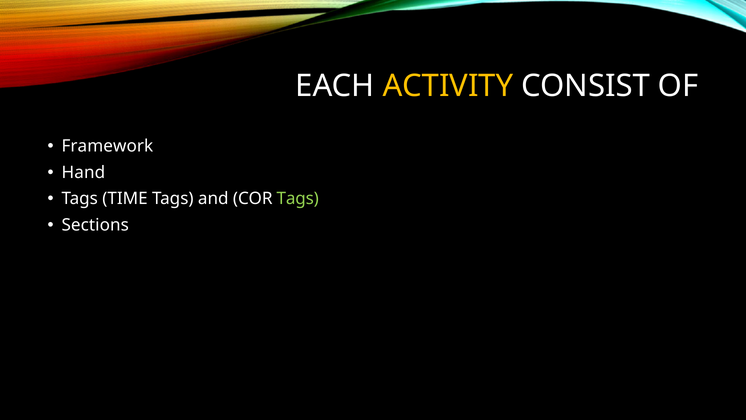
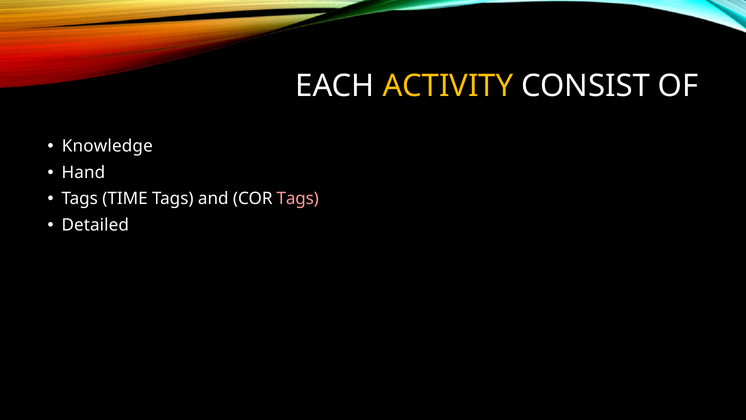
Framework: Framework -> Knowledge
Tags at (298, 199) colour: light green -> pink
Sections: Sections -> Detailed
